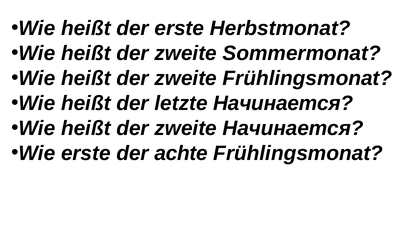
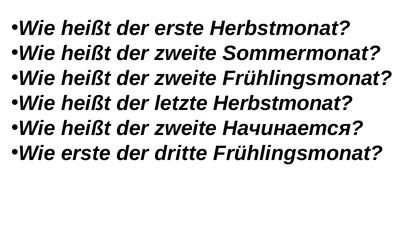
letzte Начинается: Начинается -> Herbstmonat
achte: achte -> dritte
